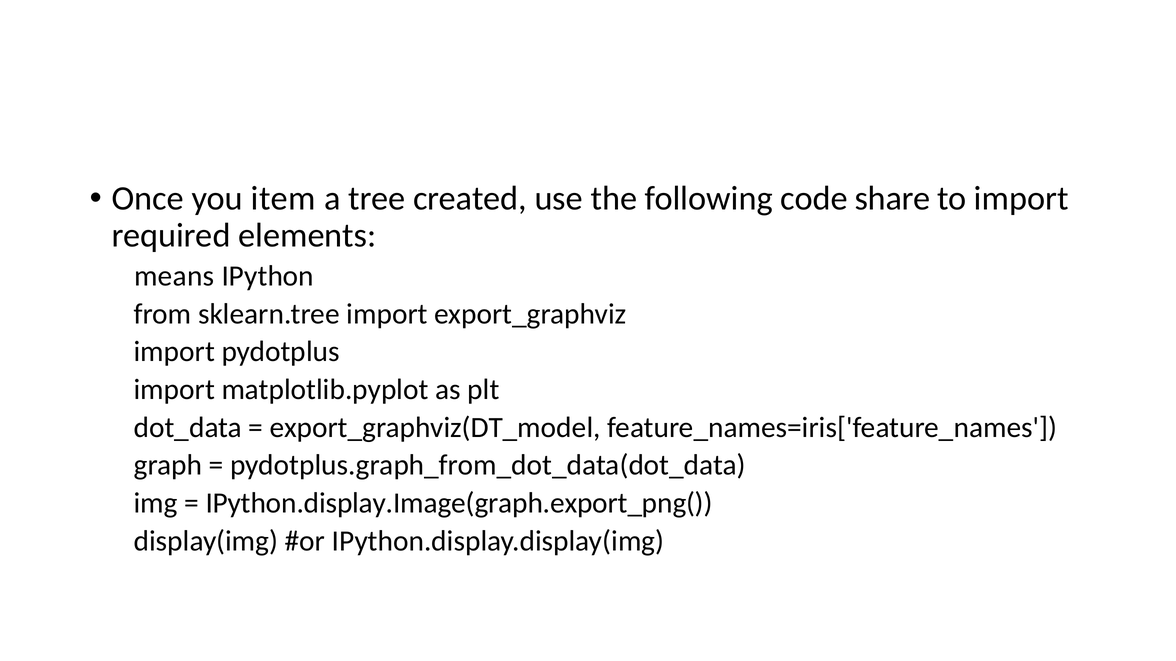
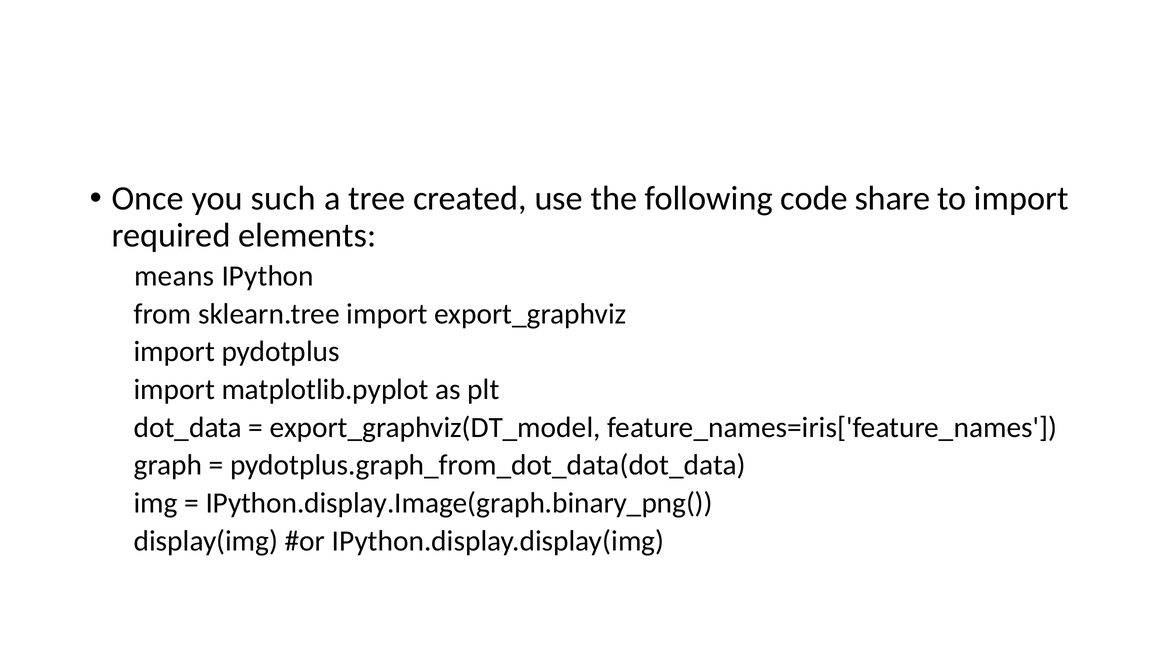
item: item -> such
IPython.display.Image(graph.export_png(: IPython.display.Image(graph.export_png( -> IPython.display.Image(graph.binary_png(
